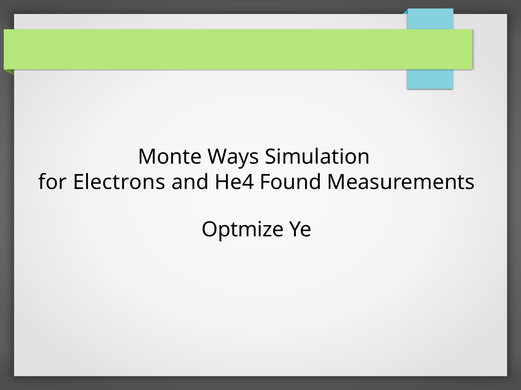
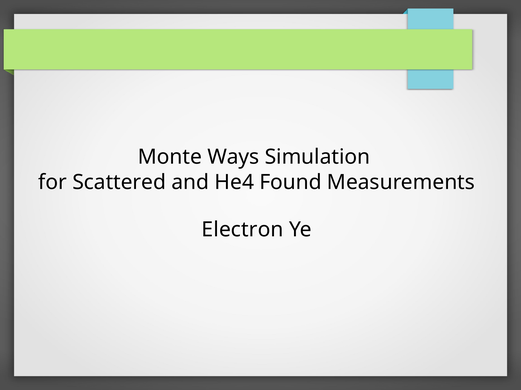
Electrons: Electrons -> Scattered
Optmize: Optmize -> Electron
